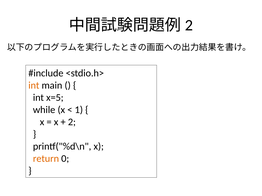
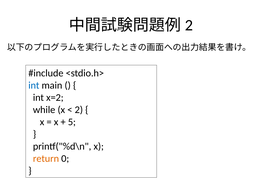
int at (34, 86) colour: orange -> blue
x=5: x=5 -> x=2
1: 1 -> 2
2: 2 -> 5
